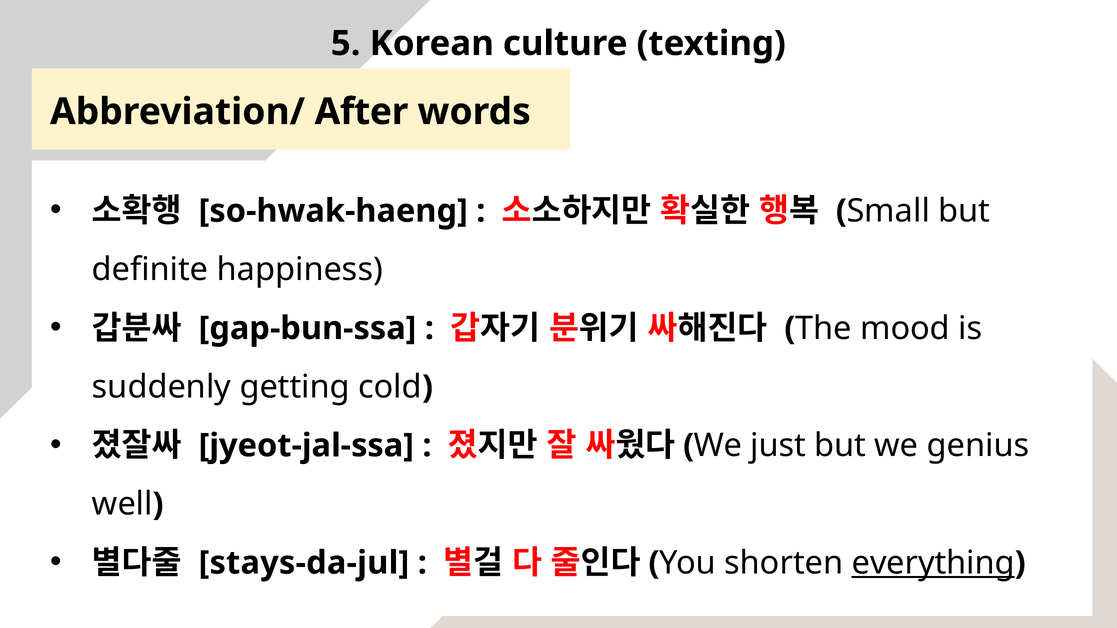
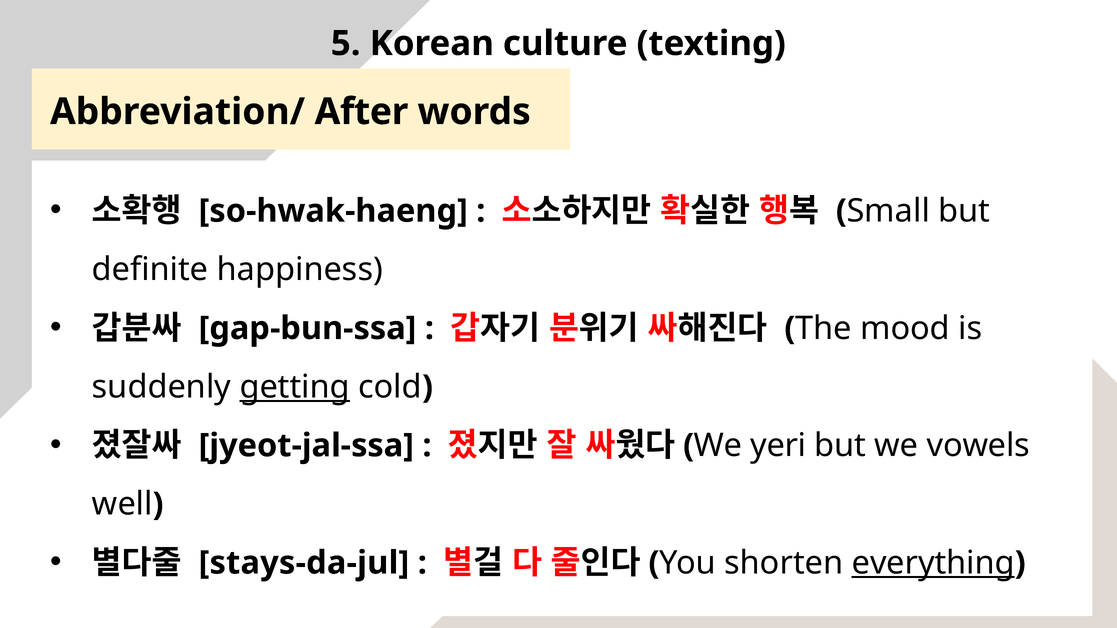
getting underline: none -> present
just: just -> yeri
genius: genius -> vowels
